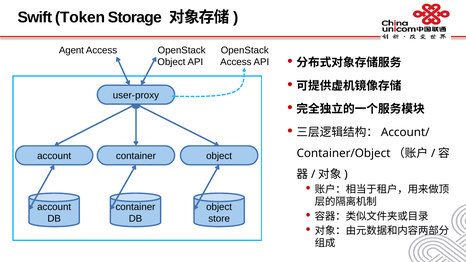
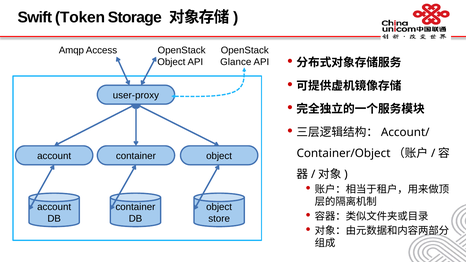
Agent: Agent -> Amqp
Access at (236, 62): Access -> Glance
